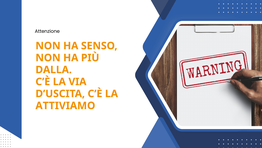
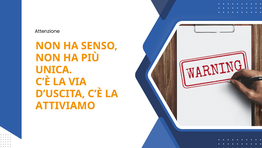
DALLA: DALLA -> UNICA
